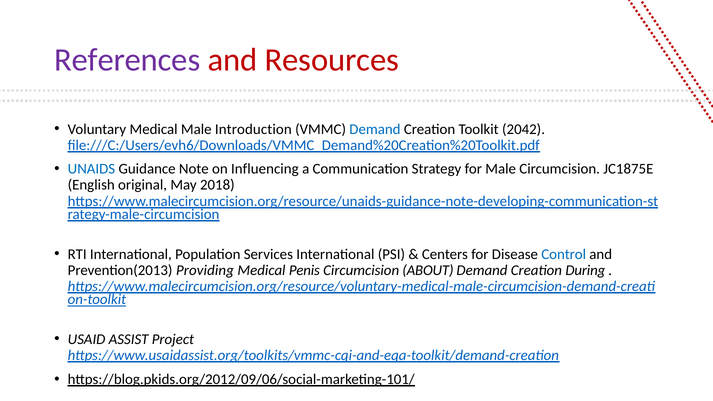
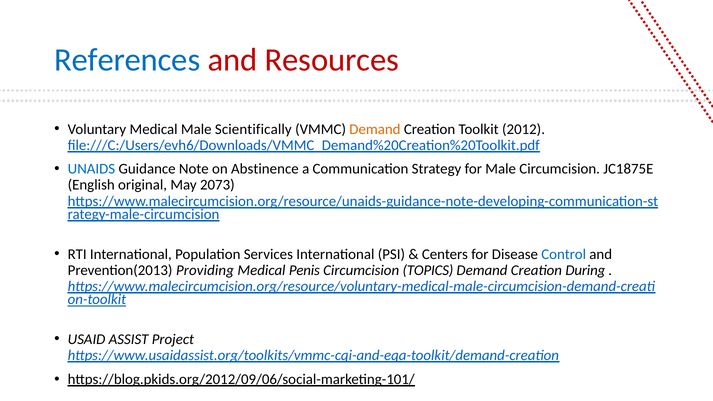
References colour: purple -> blue
Introduction: Introduction -> Scientifically
Demand at (375, 129) colour: blue -> orange
2042: 2042 -> 2012
Influencing: Influencing -> Abstinence
2018: 2018 -> 2073
ABOUT: ABOUT -> TOPICS
